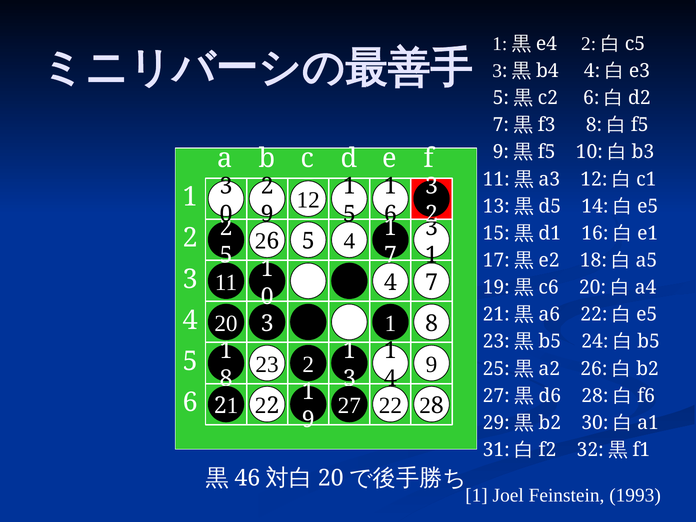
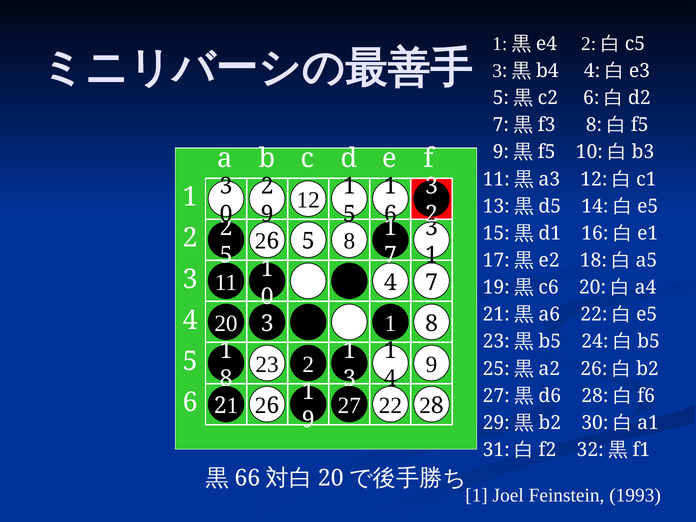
5 4: 4 -> 8
2 at (273, 406): 2 -> 6
46: 46 -> 66
